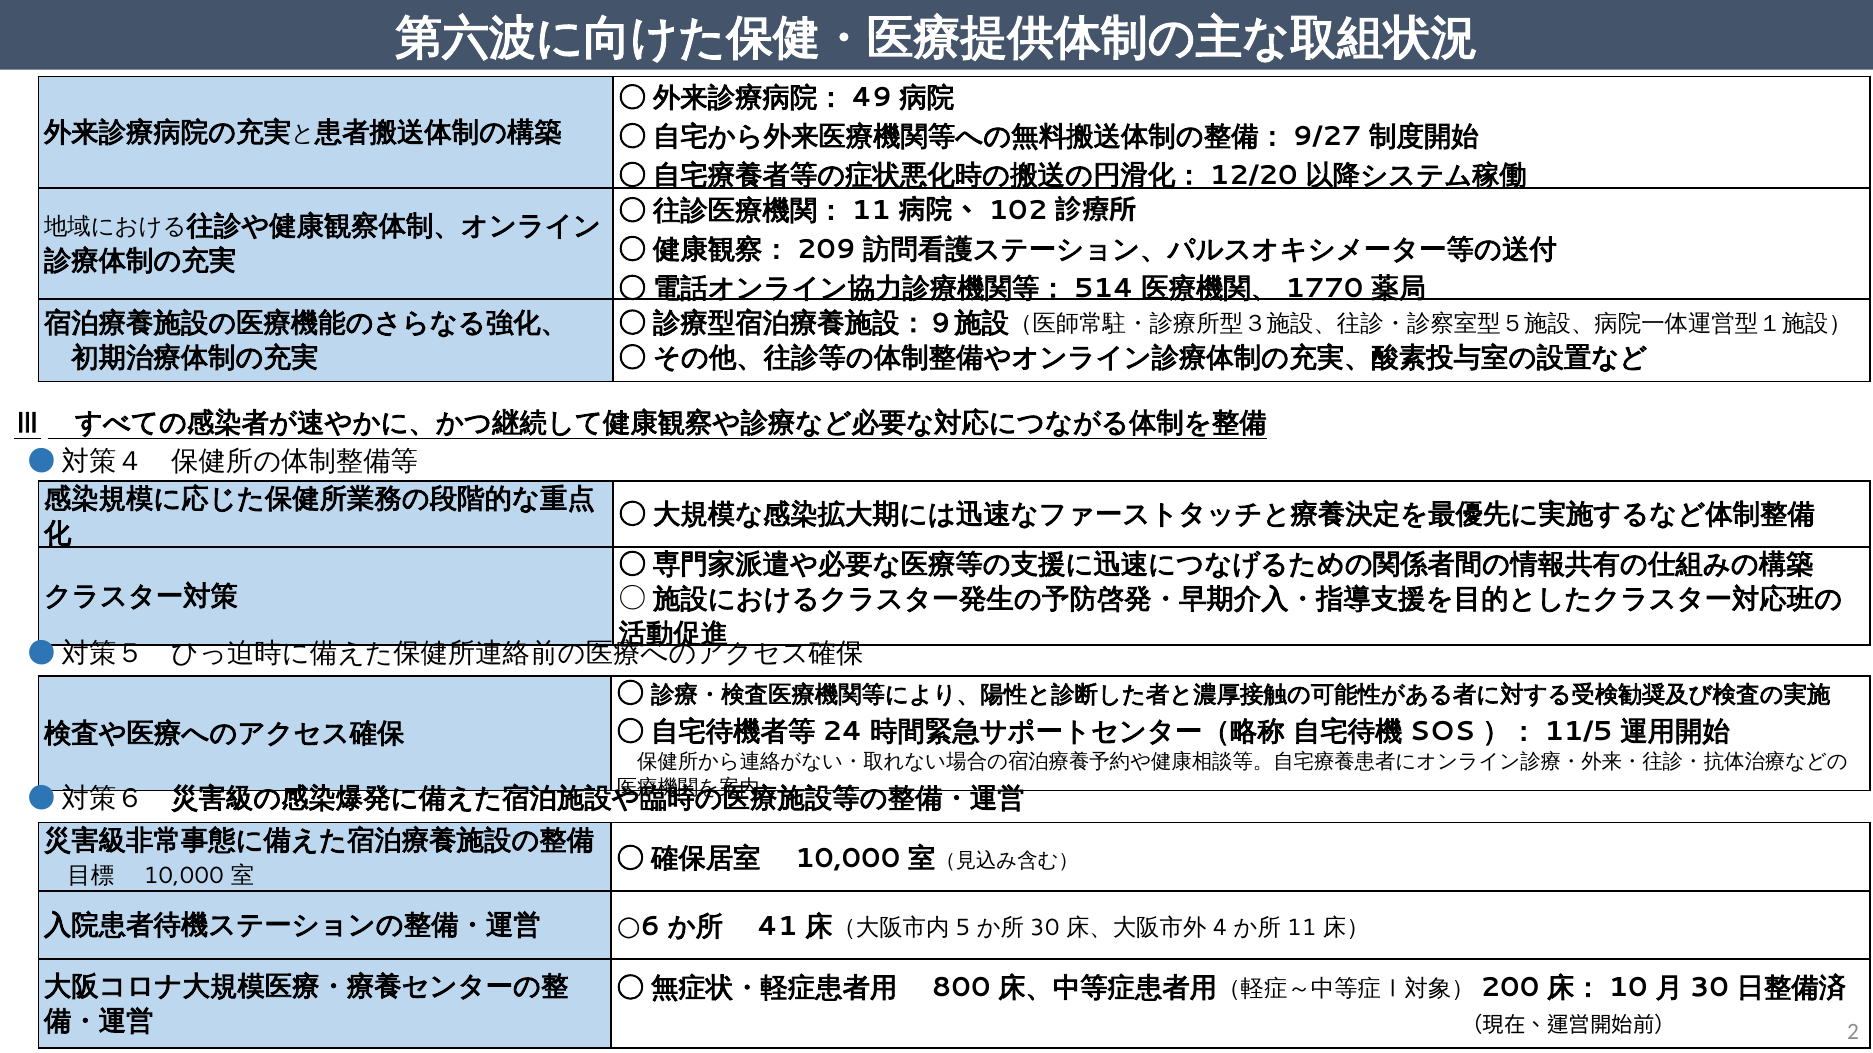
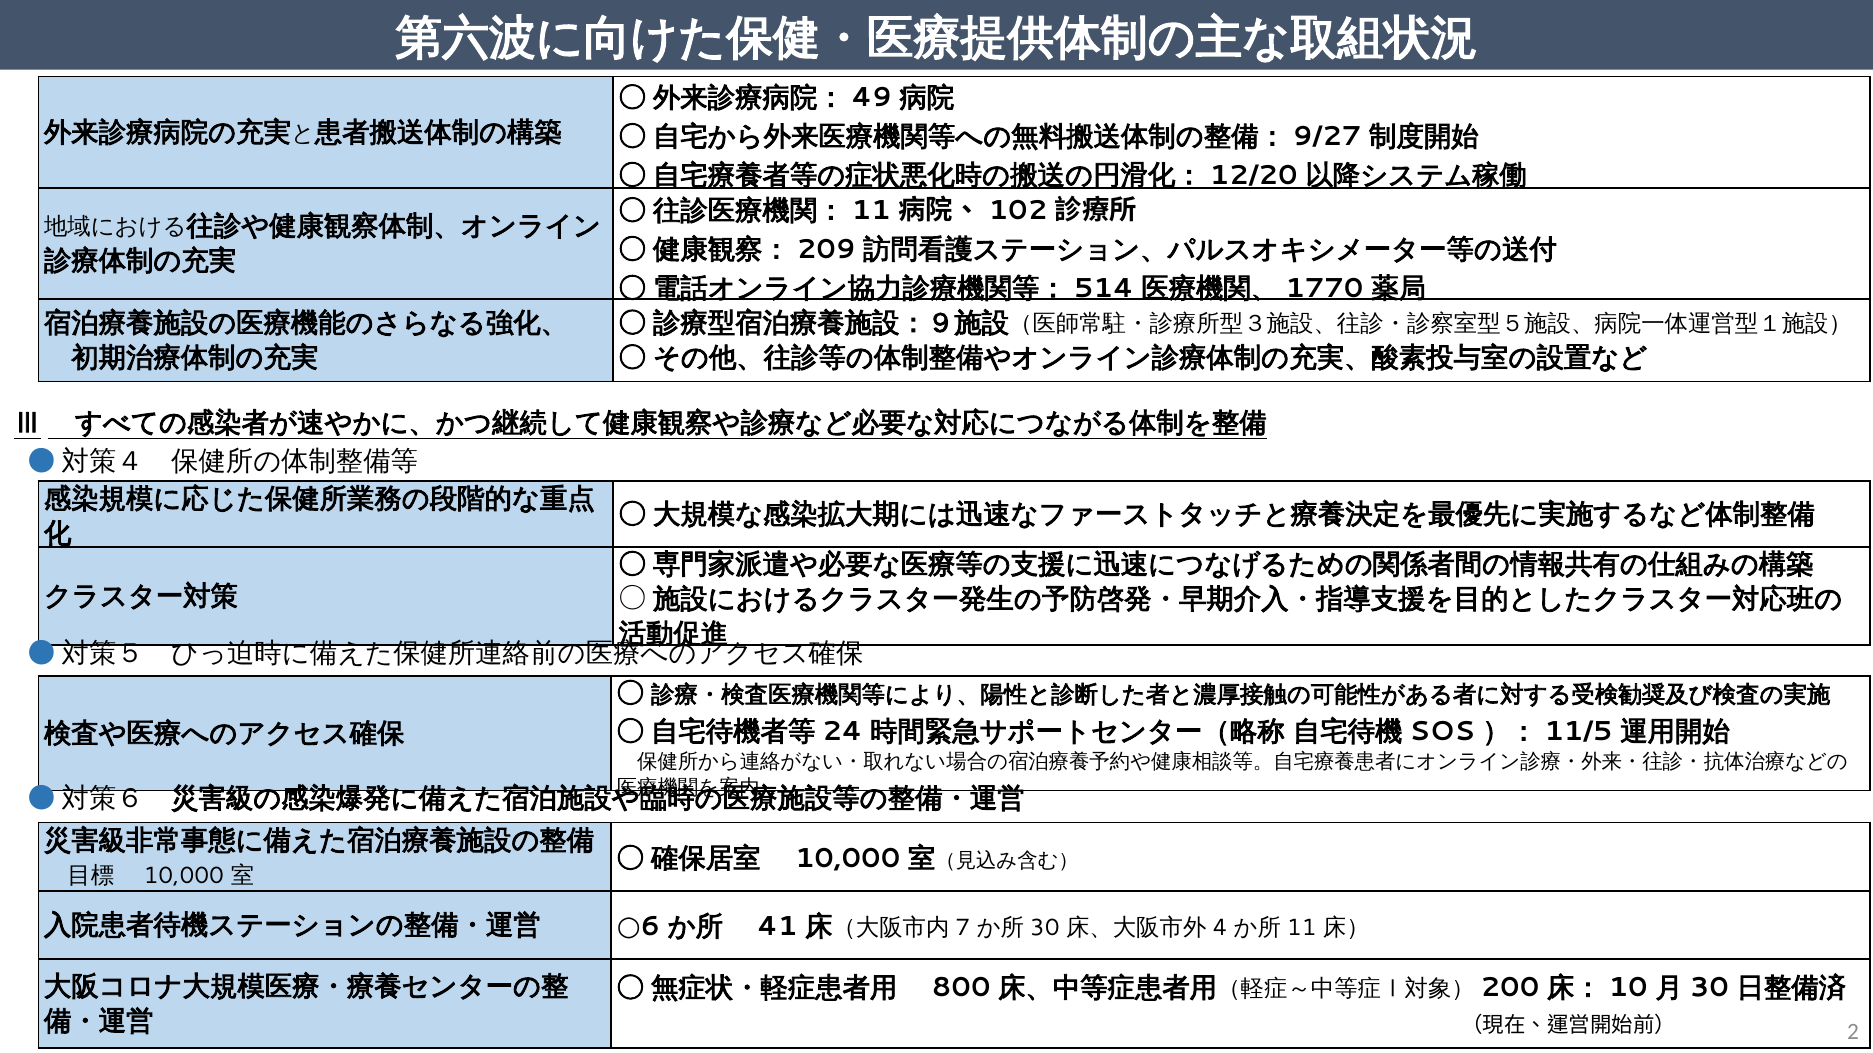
5: 5 -> 7
